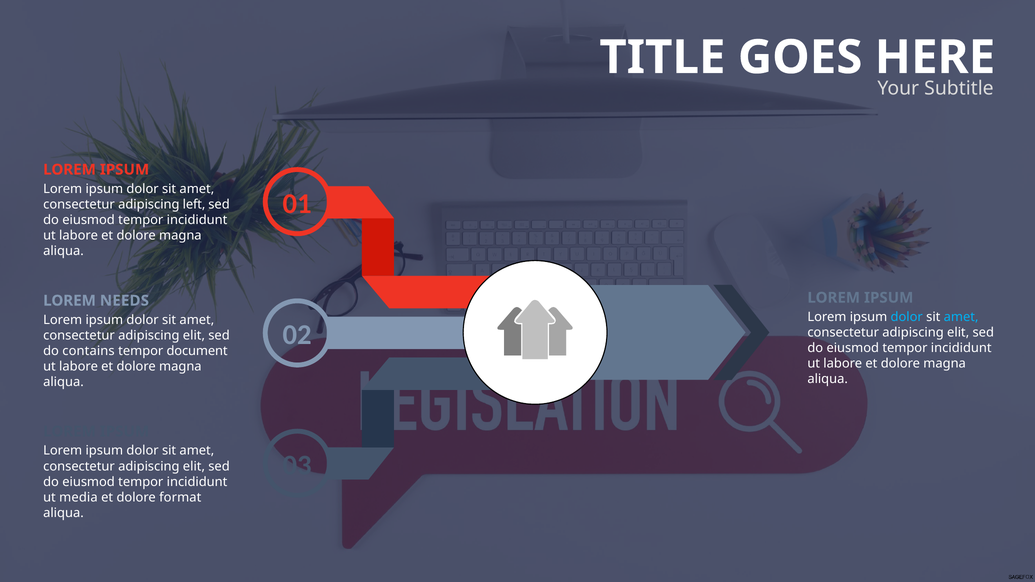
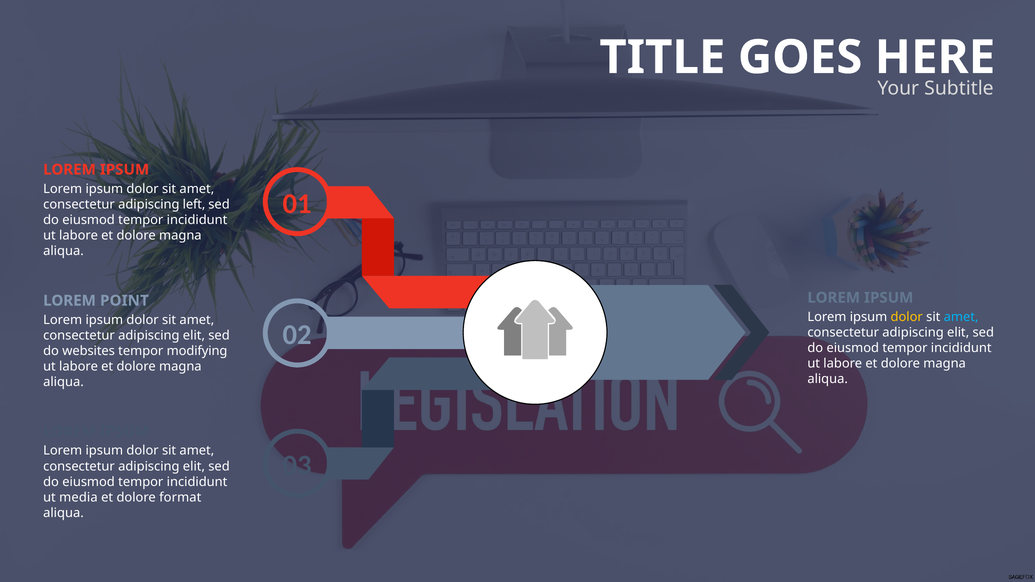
NEEDS: NEEDS -> POINT
dolor at (907, 317) colour: light blue -> yellow
contains: contains -> websites
document: document -> modifying
